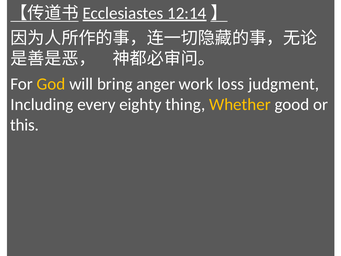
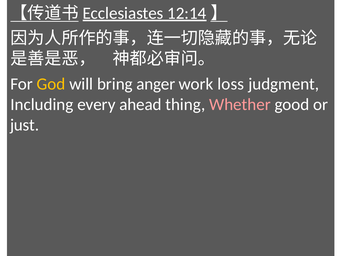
eighty: eighty -> ahead
Whether colour: yellow -> pink
this: this -> just
